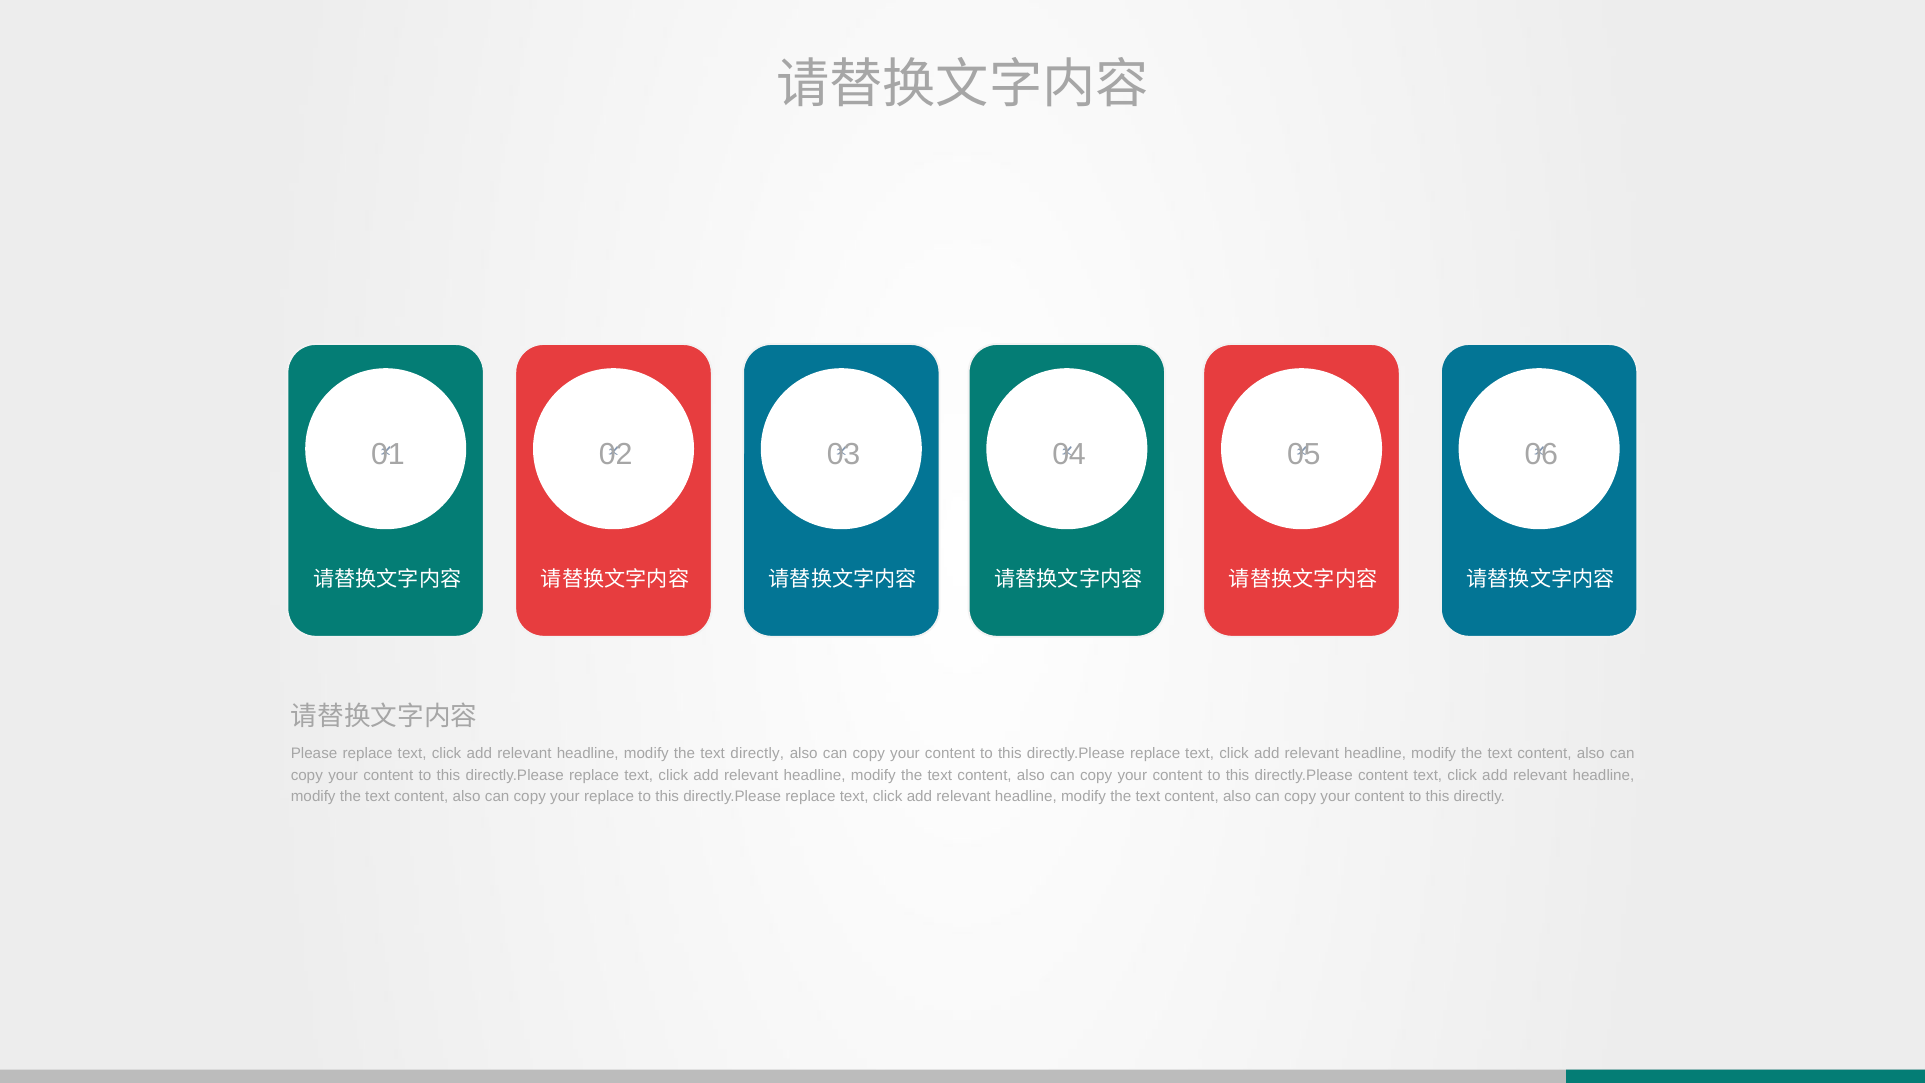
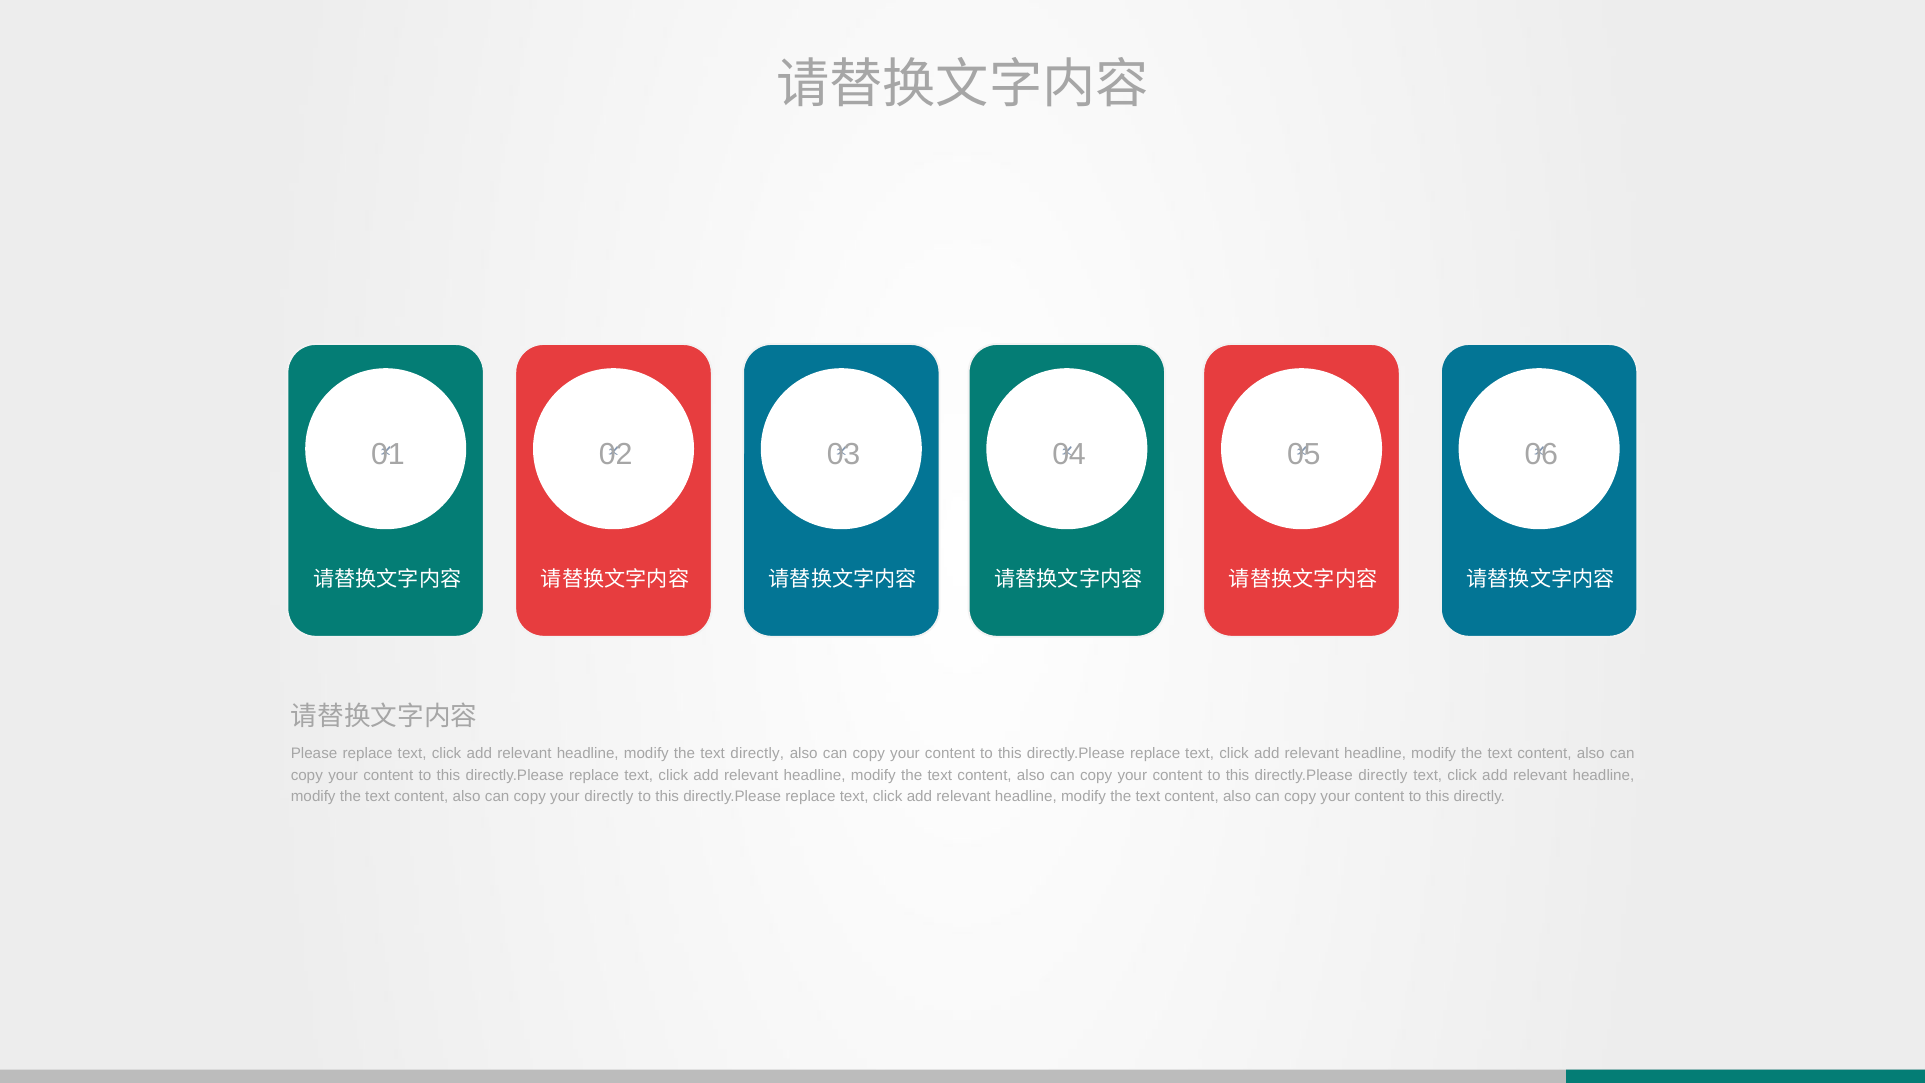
directly.Please content: content -> directly
your replace: replace -> directly
